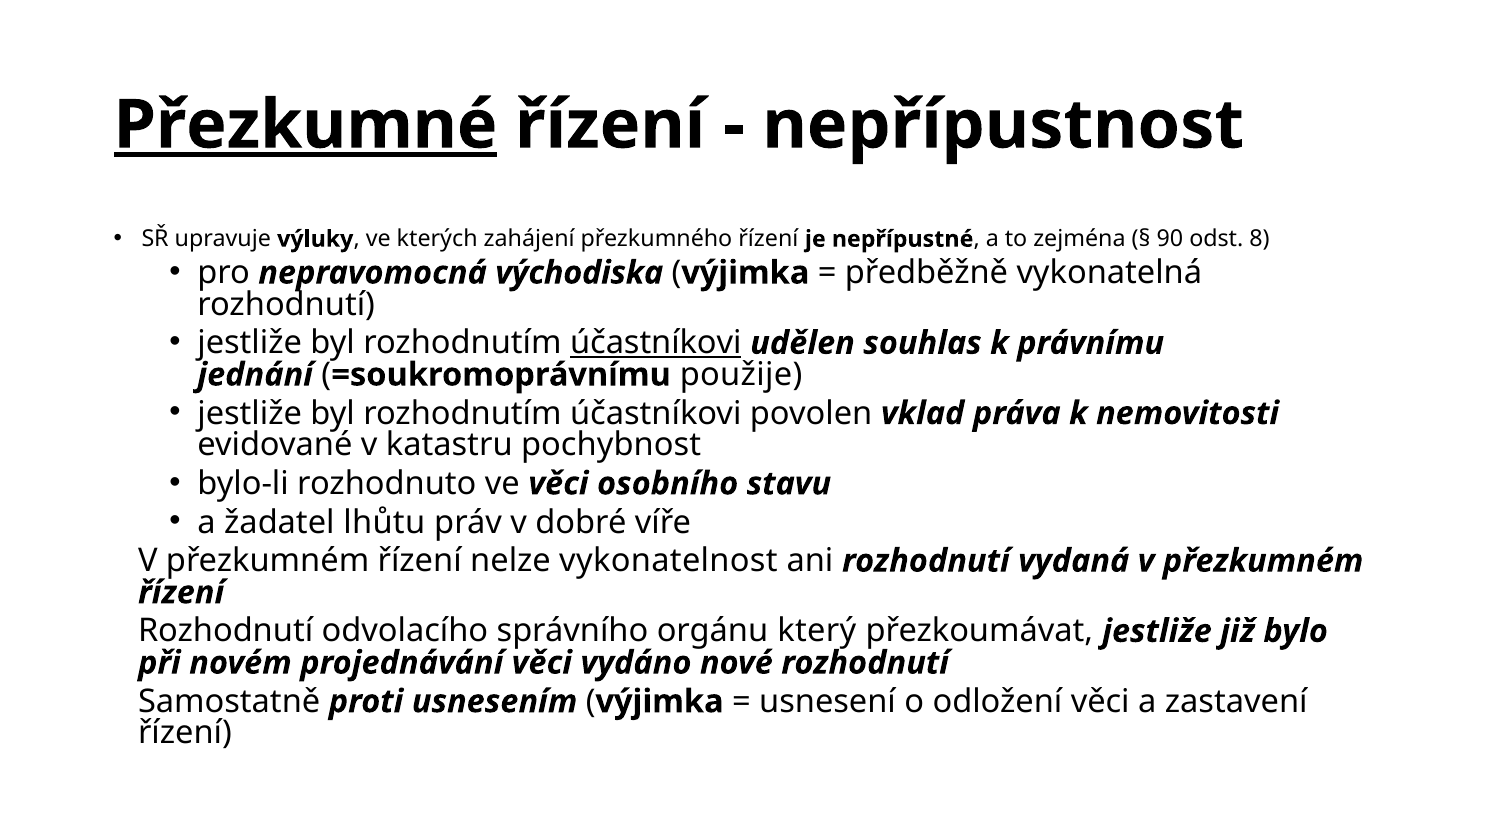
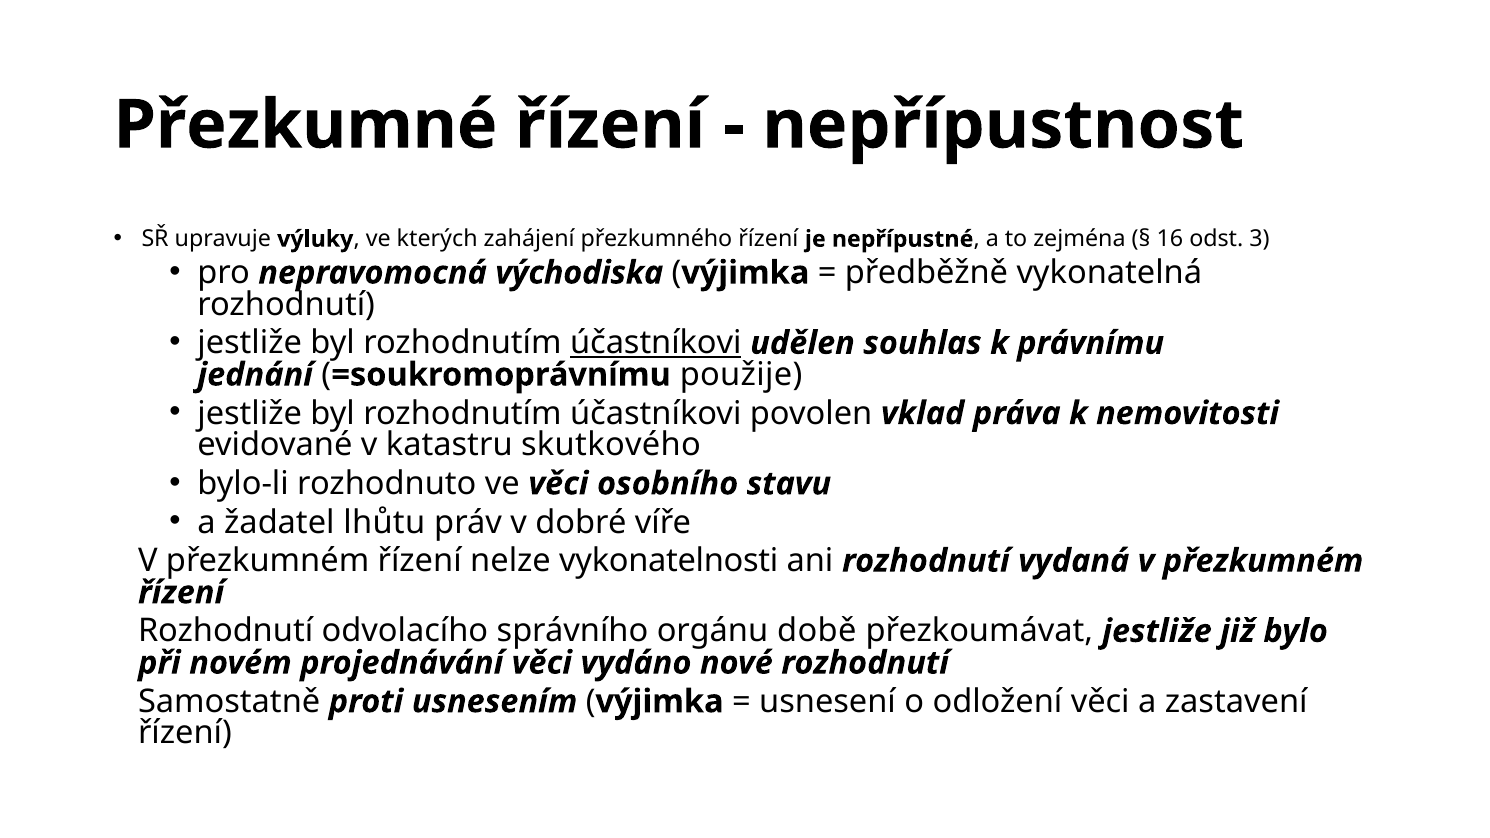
Přezkumné underline: present -> none
90: 90 -> 16
8: 8 -> 3
pochybnost: pochybnost -> skutkového
vykonatelnost: vykonatelnost -> vykonatelnosti
který: který -> době
